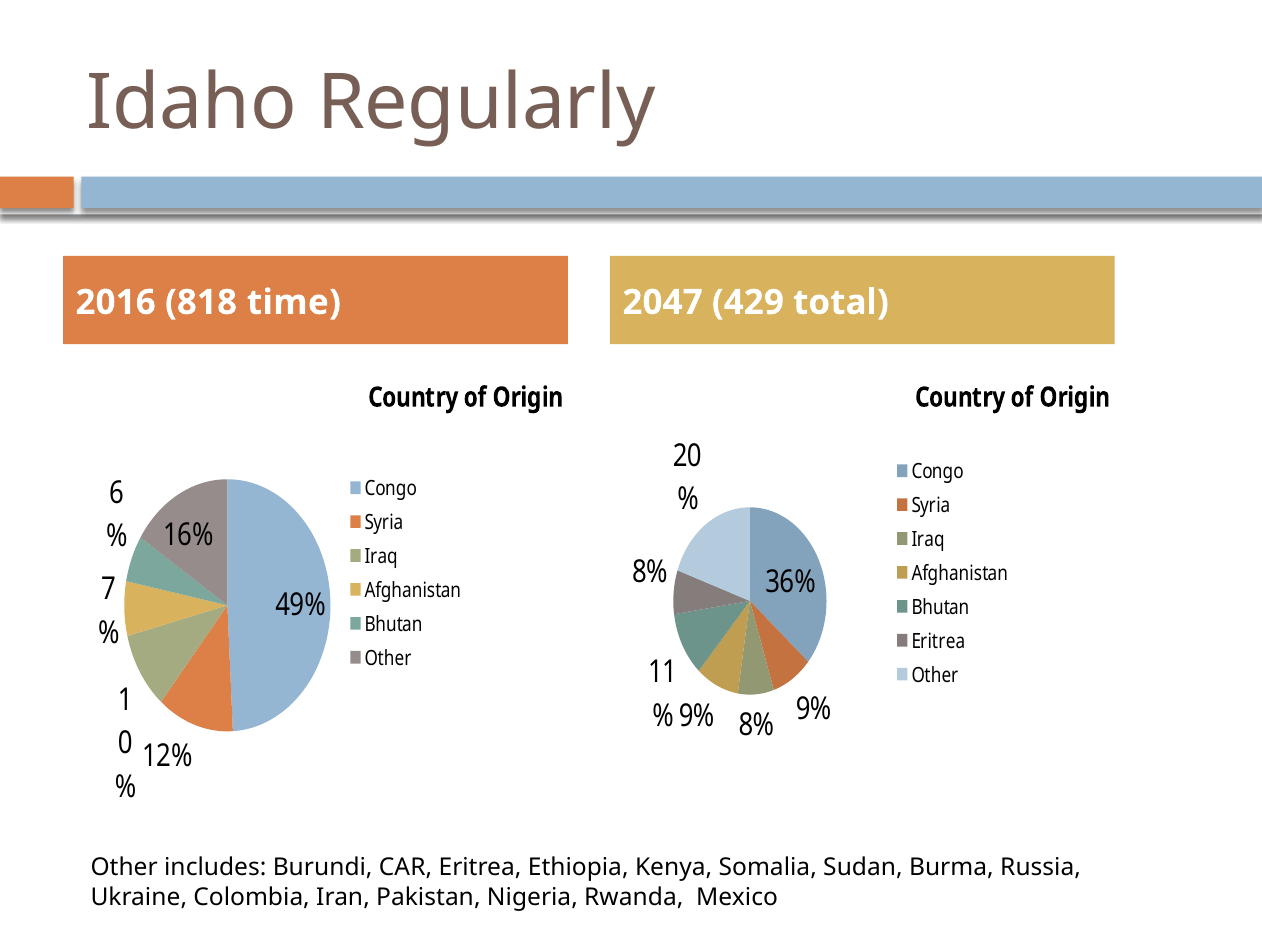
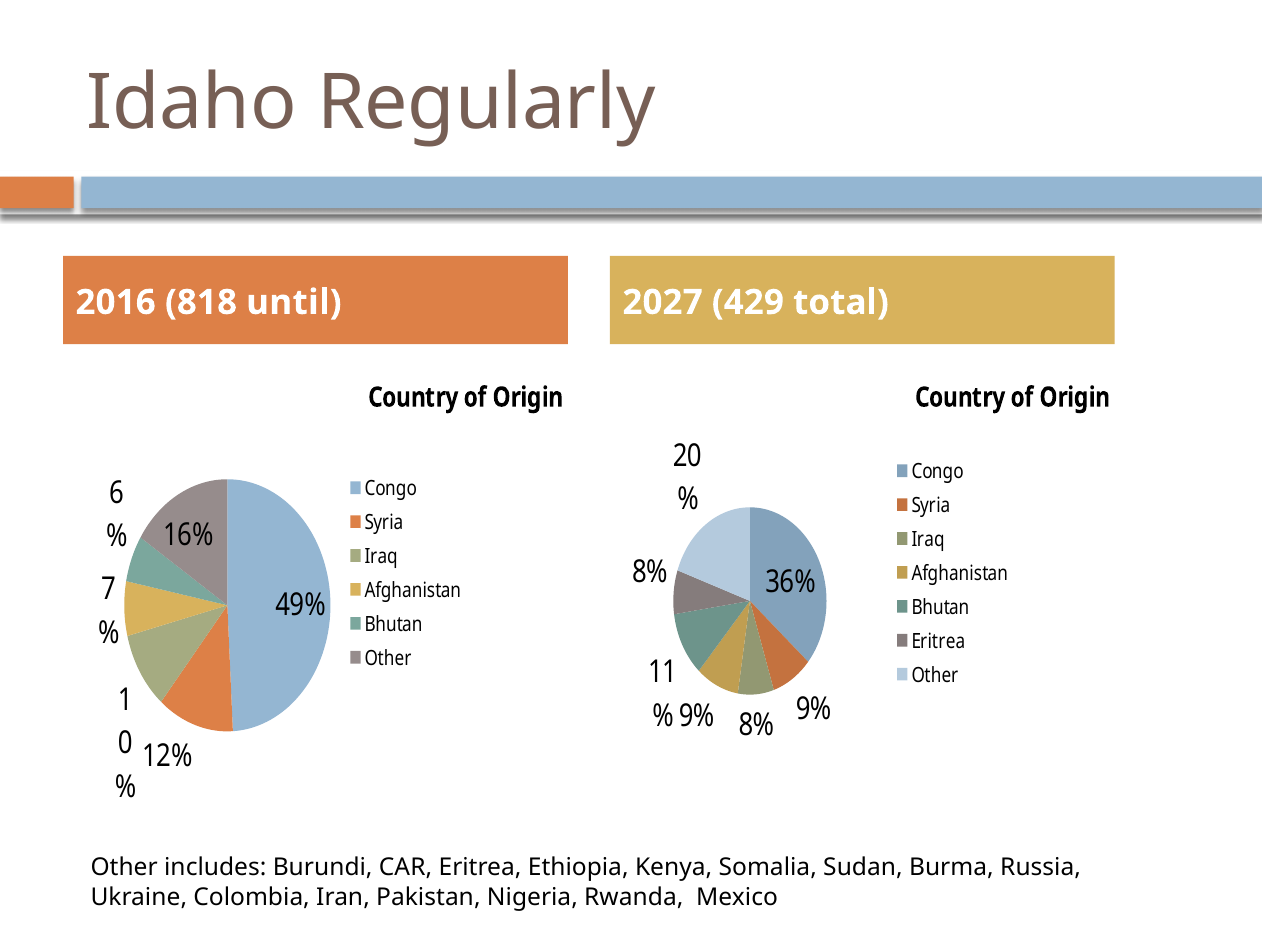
time: time -> until
2047: 2047 -> 2027
